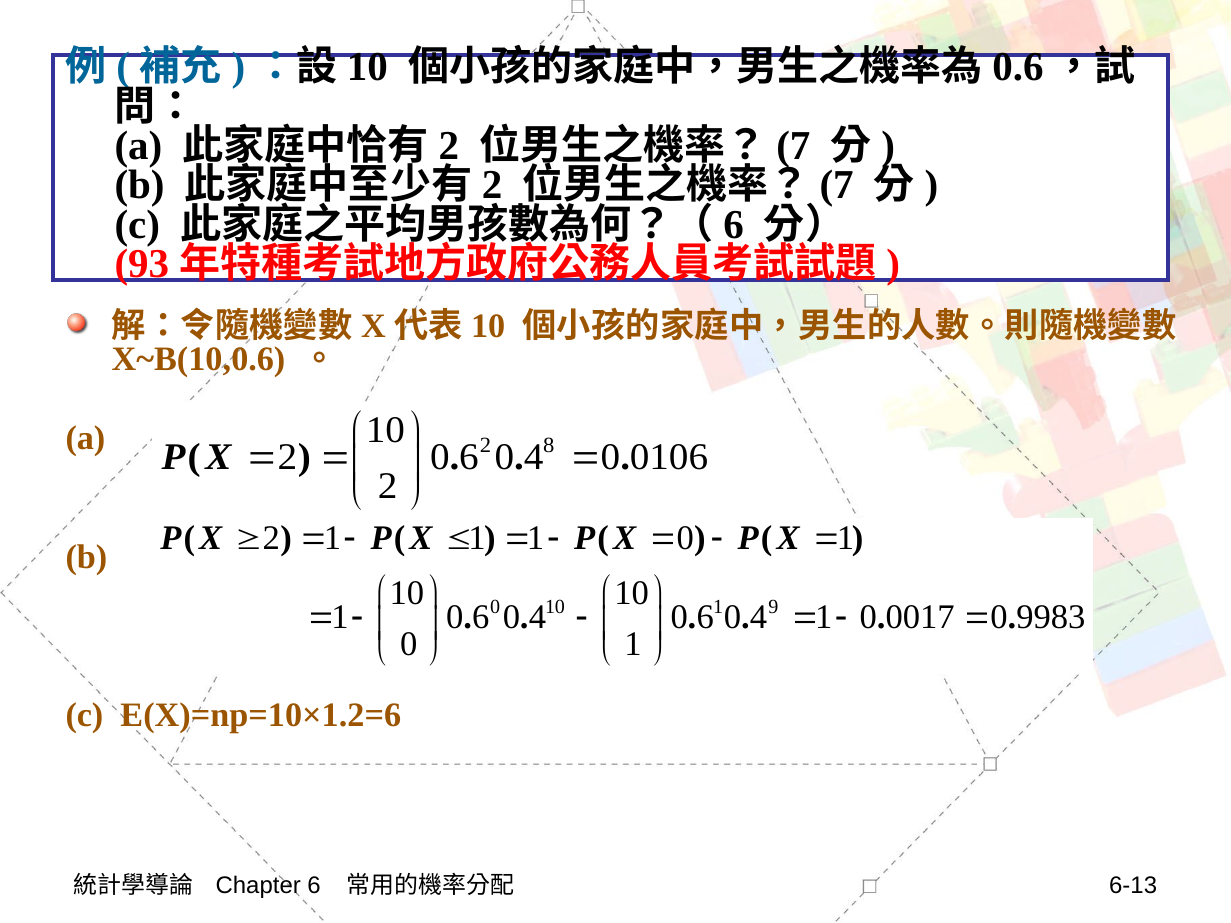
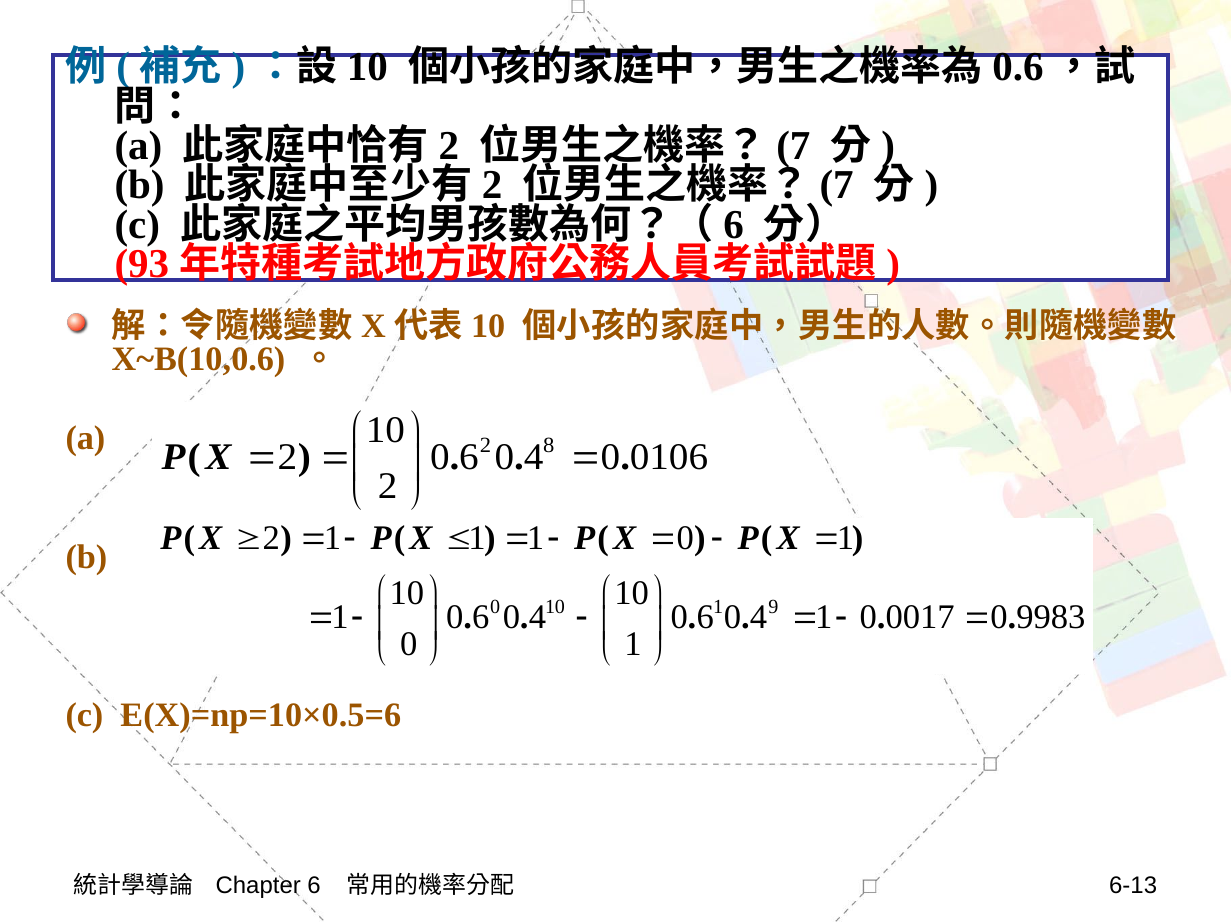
E(X)=np=10×1.2=6: E(X)=np=10×1.2=6 -> E(X)=np=10×0.5=6
